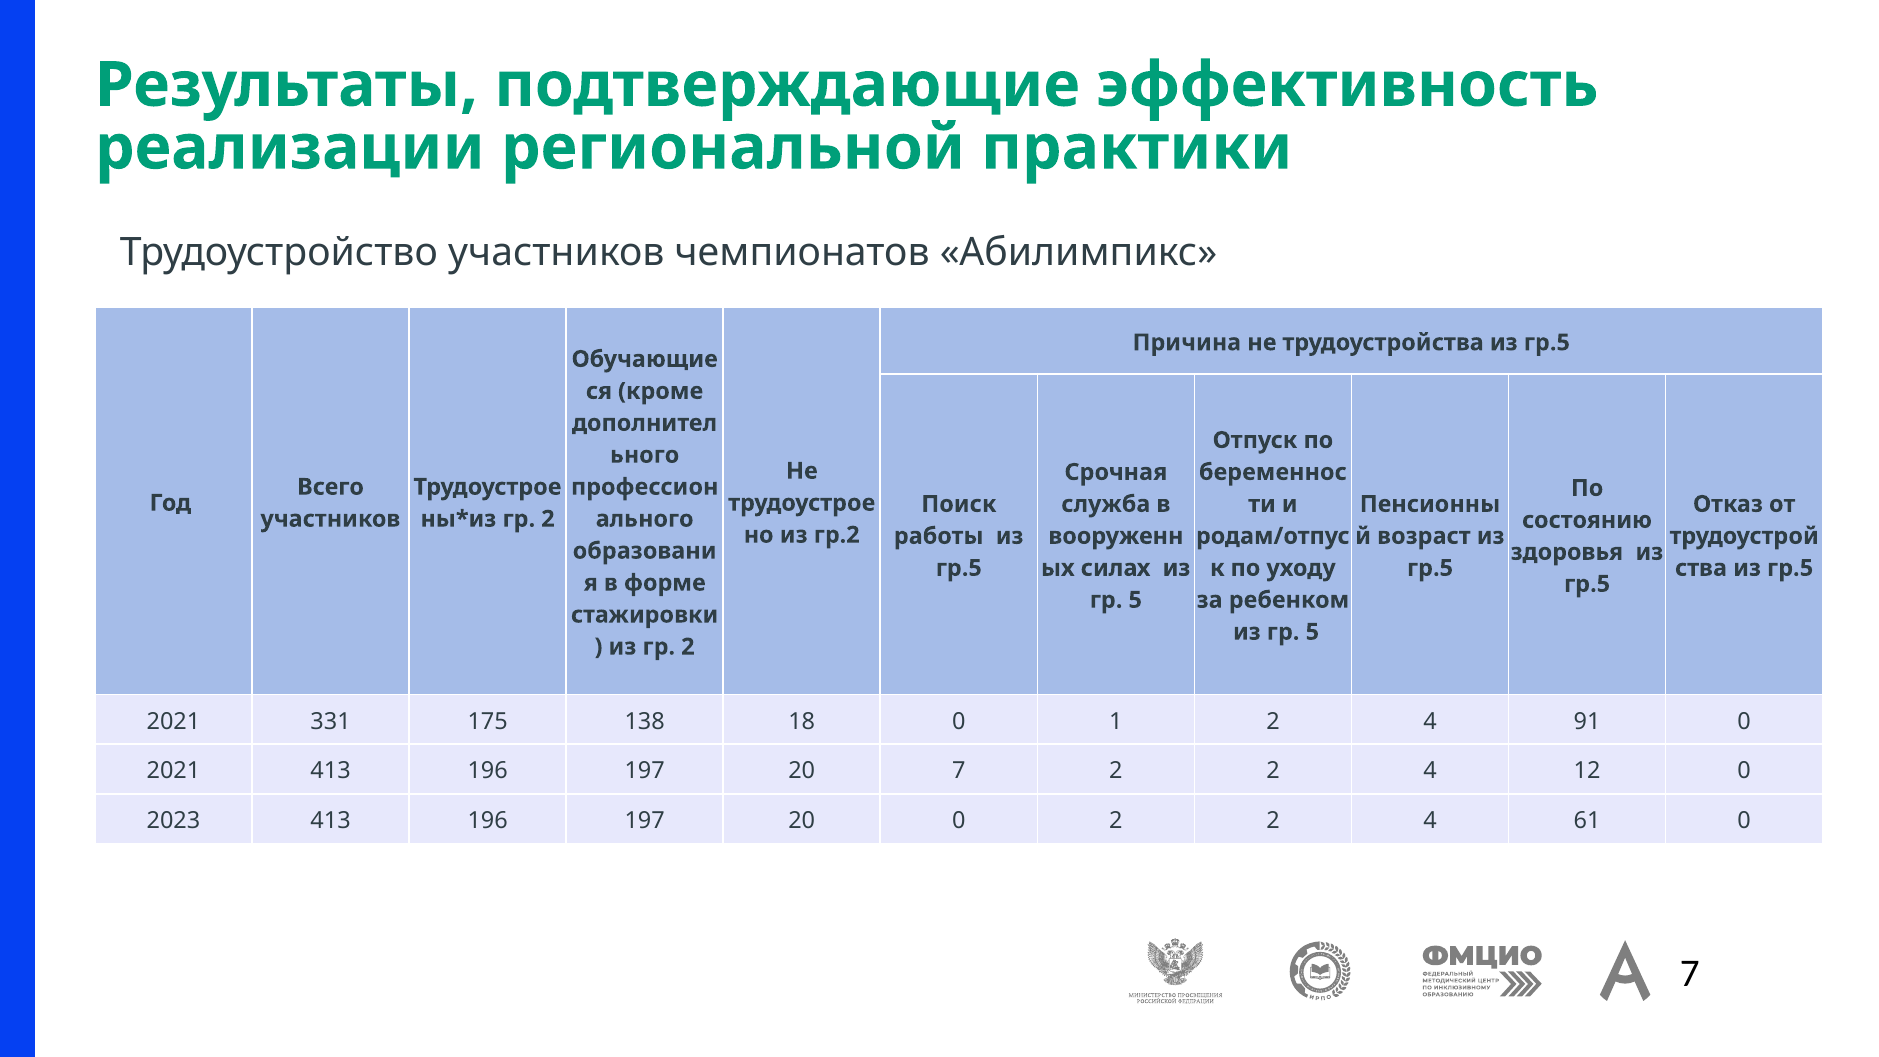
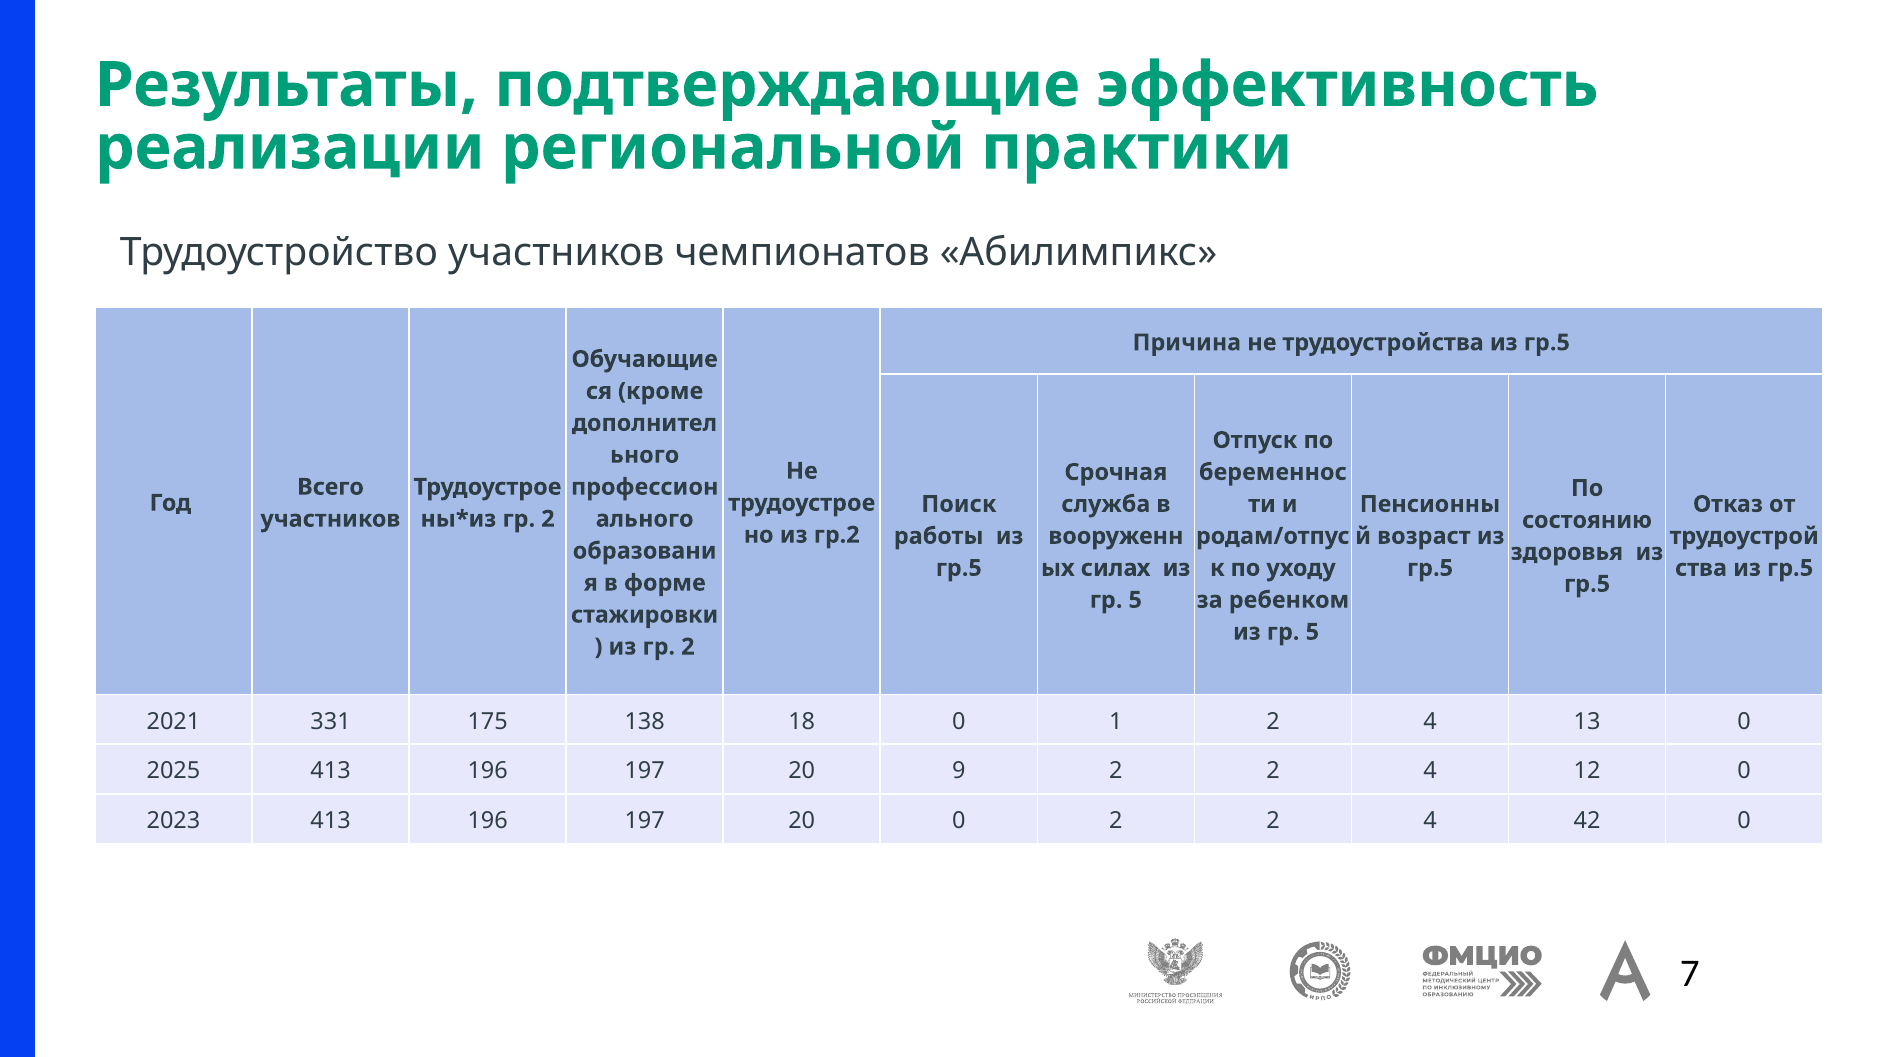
91: 91 -> 13
2021 at (173, 771): 2021 -> 2025
20 7: 7 -> 9
61: 61 -> 42
